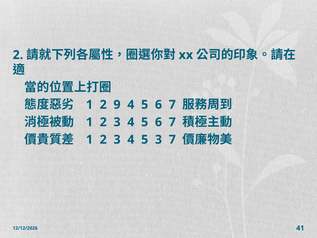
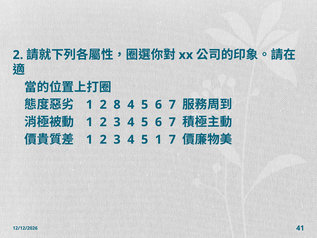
9: 9 -> 8
5 3: 3 -> 1
